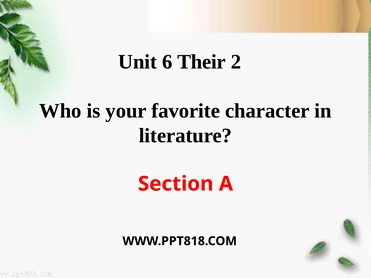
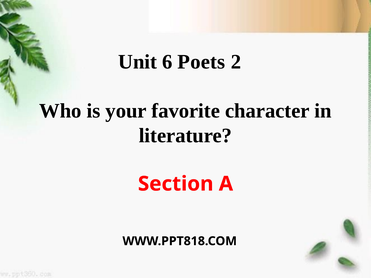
Their: Their -> Poets
